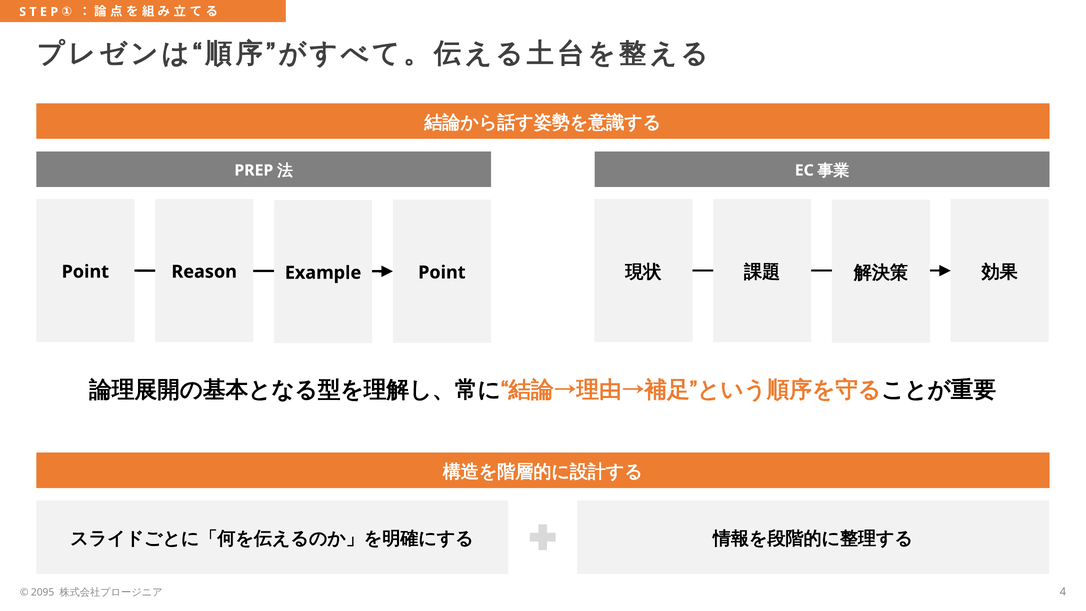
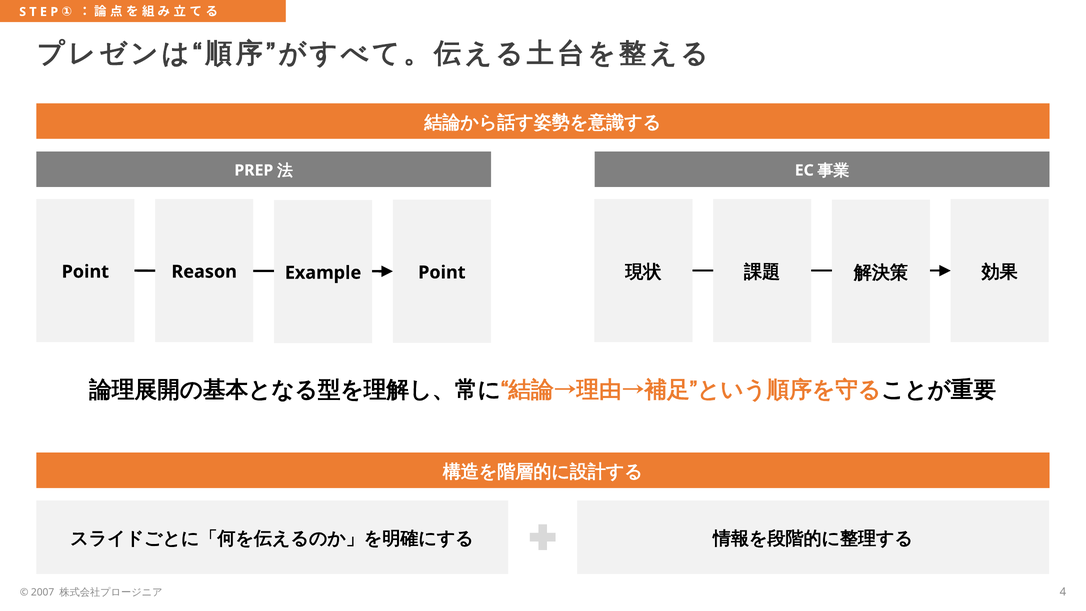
2095: 2095 -> 2007
